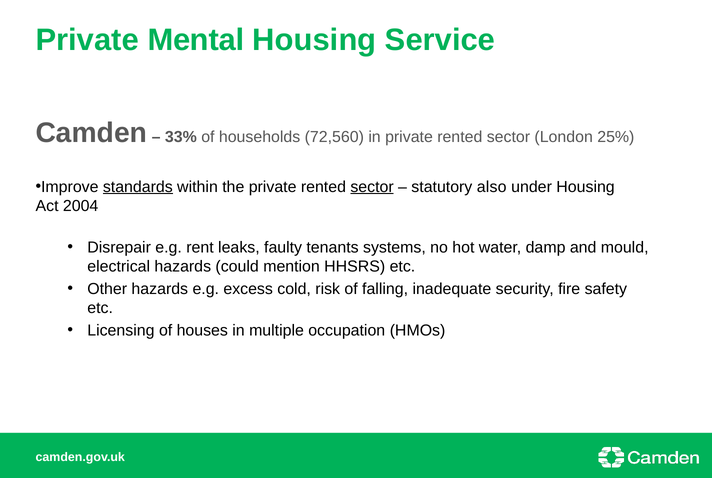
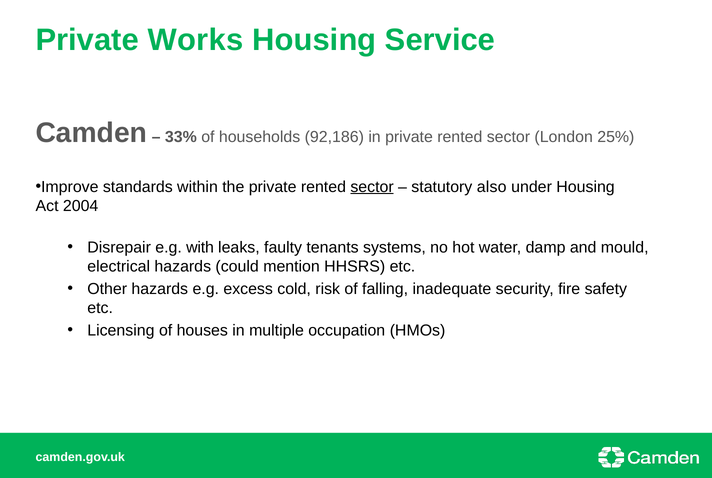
Mental: Mental -> Works
72,560: 72,560 -> 92,186
standards underline: present -> none
rent: rent -> with
